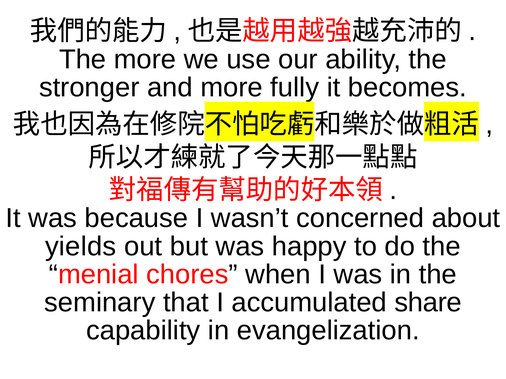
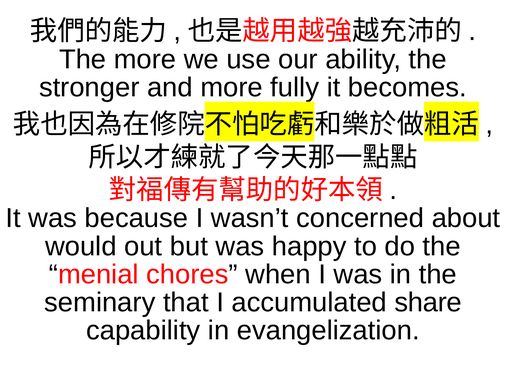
yields: yields -> would
